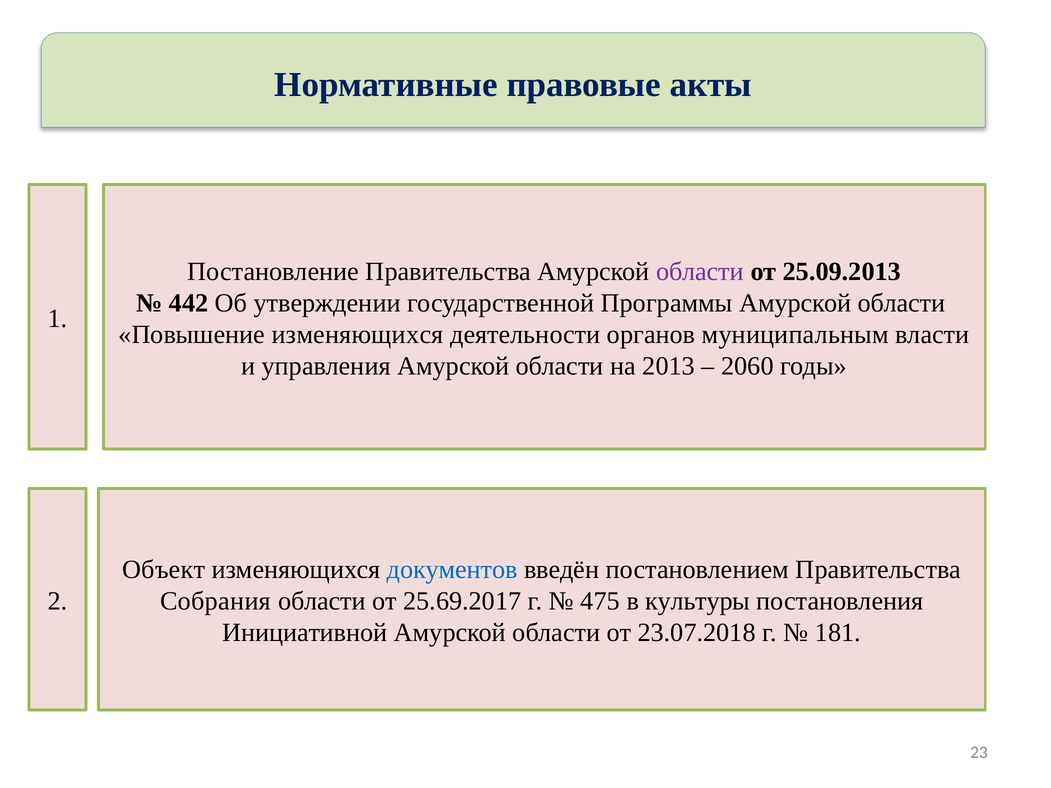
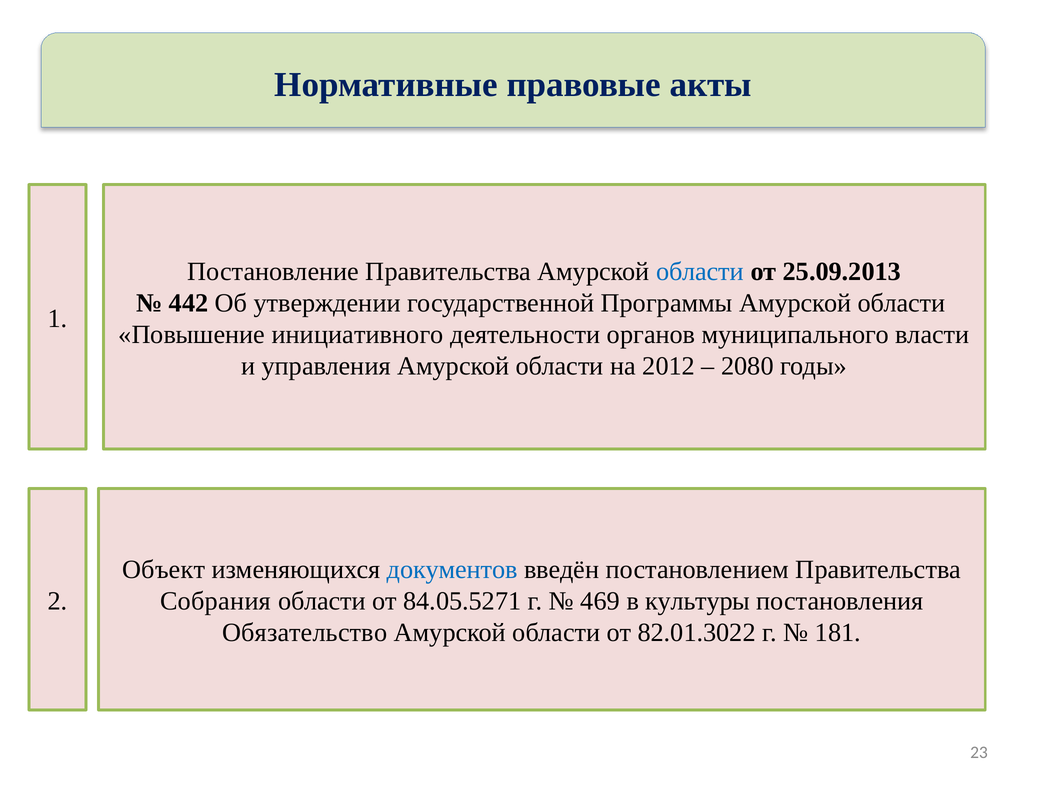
области at (700, 272) colour: purple -> blue
Повышение изменяющихся: изменяющихся -> инициативного
муниципальным: муниципальным -> муниципального
2013: 2013 -> 2012
2060: 2060 -> 2080
25.69.2017: 25.69.2017 -> 84.05.5271
475: 475 -> 469
Инициативной: Инициативной -> Обязательство
23.07.2018: 23.07.2018 -> 82.01.3022
